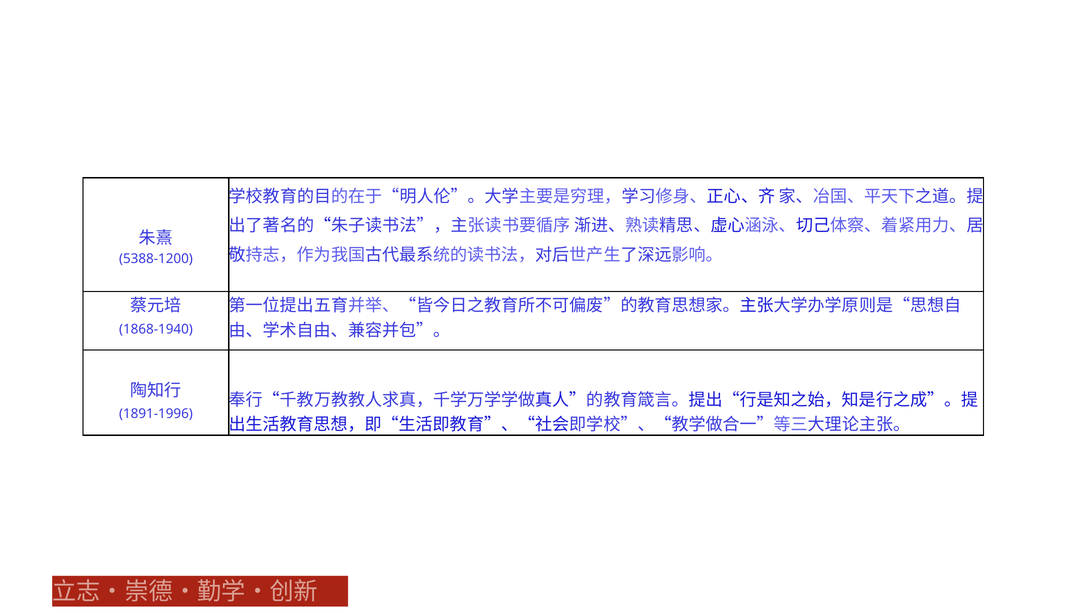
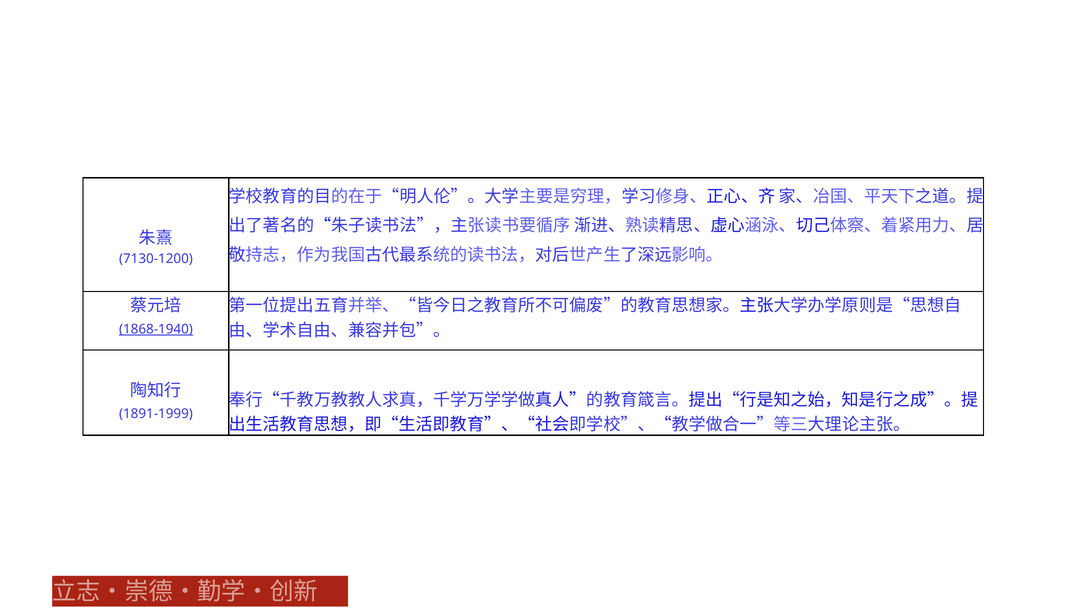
5388-1200: 5388-1200 -> 7130-1200
1868-1940 underline: none -> present
1891-1996: 1891-1996 -> 1891-1999
